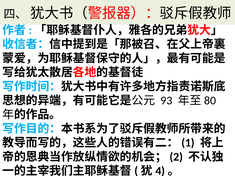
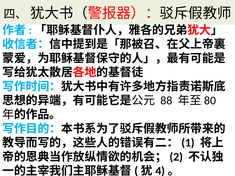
93: 93 -> 88
